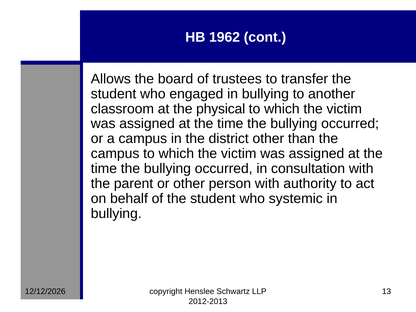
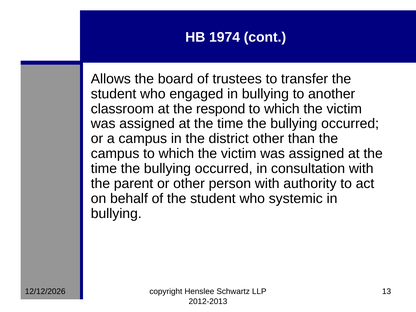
1962: 1962 -> 1974
physical: physical -> respond
